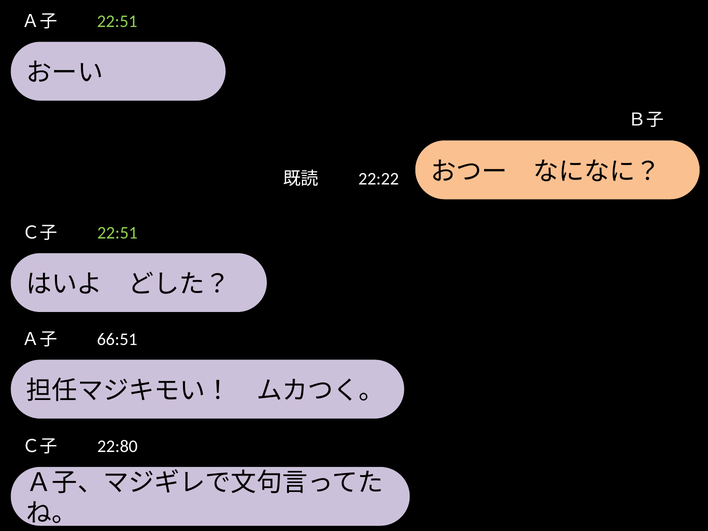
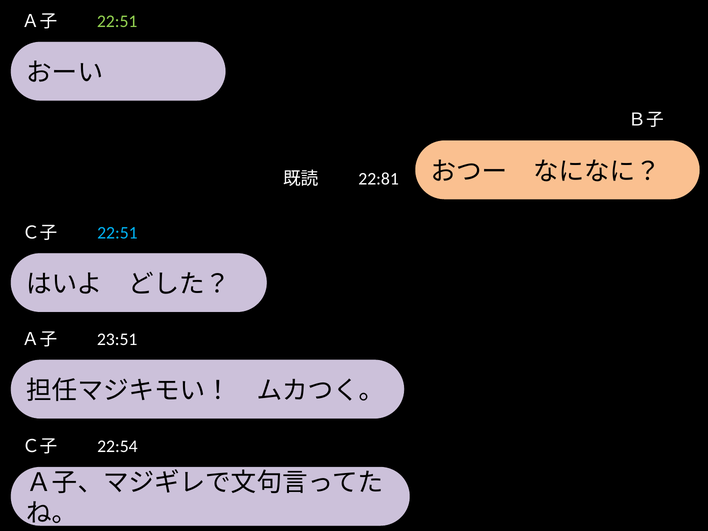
22:22: 22:22 -> 22:81
22:51 at (117, 233) colour: light green -> light blue
66:51: 66:51 -> 23:51
22:80: 22:80 -> 22:54
